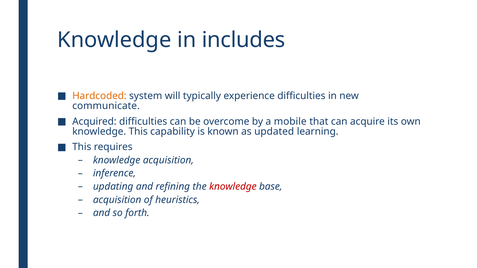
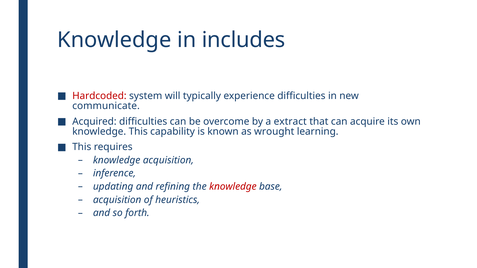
Hardcoded colour: orange -> red
mobile: mobile -> extract
updated: updated -> wrought
